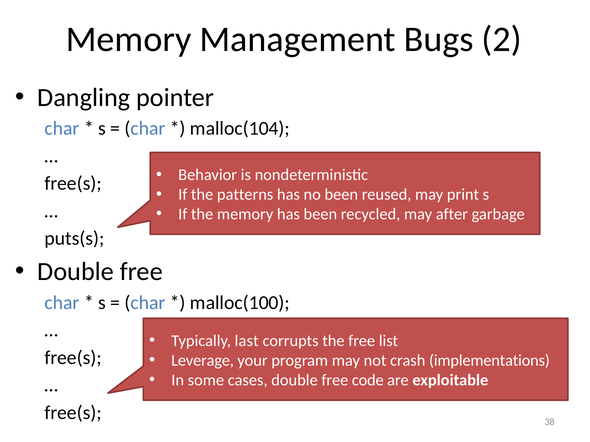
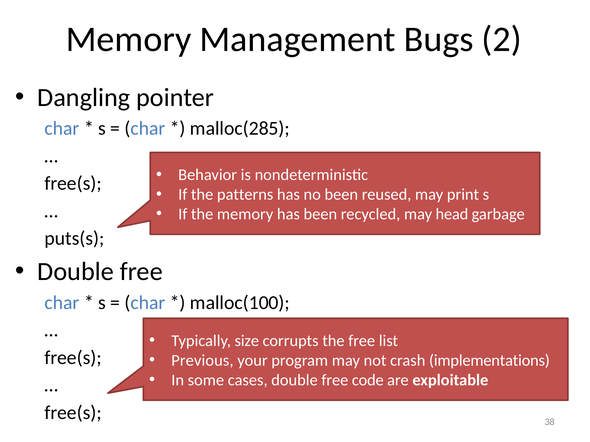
malloc(104: malloc(104 -> malloc(285
after: after -> head
last: last -> size
Leverage: Leverage -> Previous
